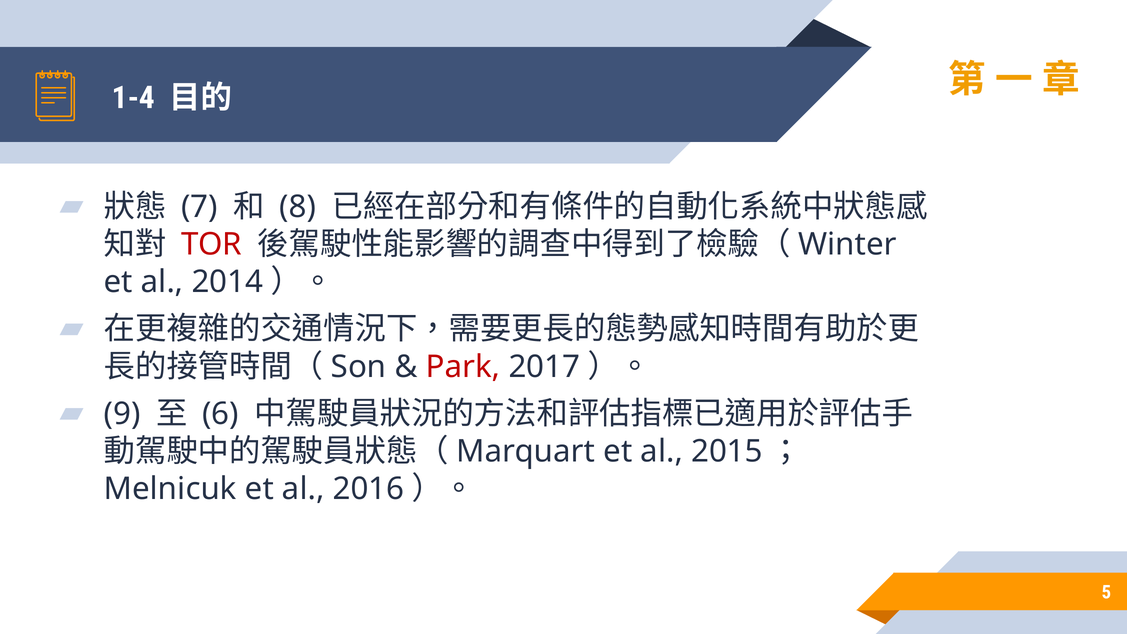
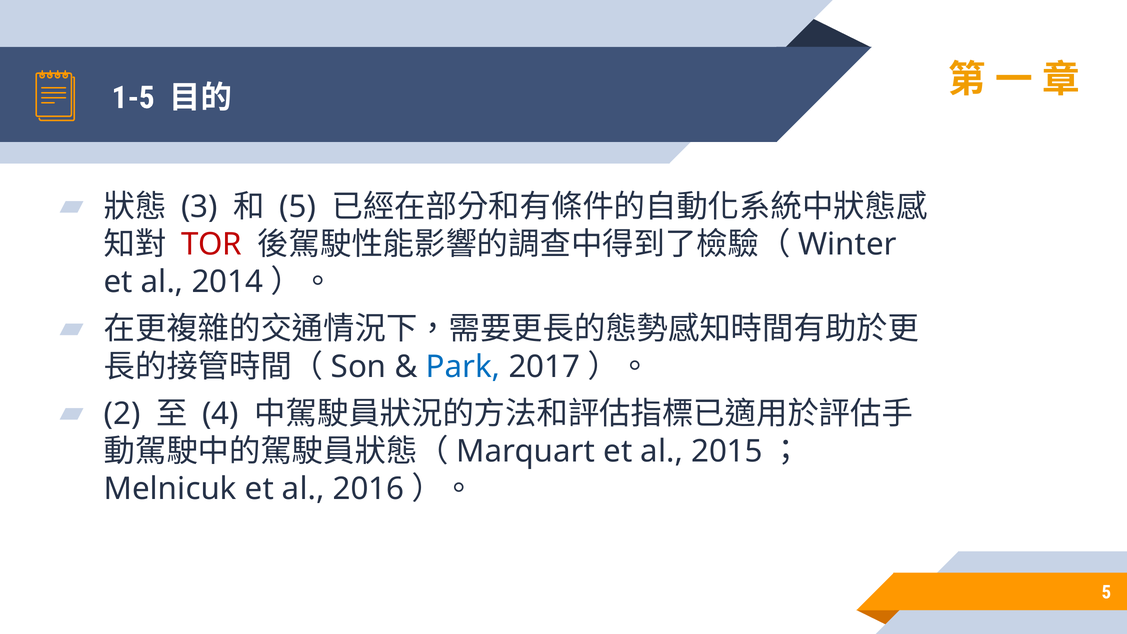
1-4: 1-4 -> 1-5
7: 7 -> 3
8 at (298, 207): 8 -> 5
Park colour: red -> blue
9: 9 -> 2
6: 6 -> 4
